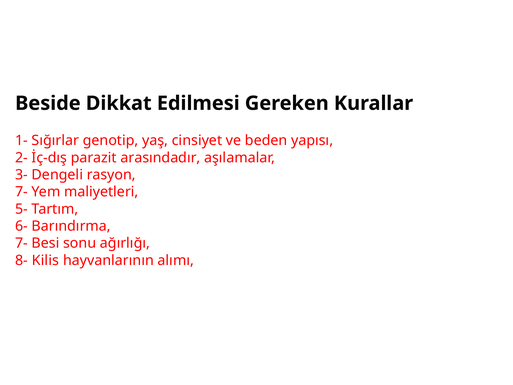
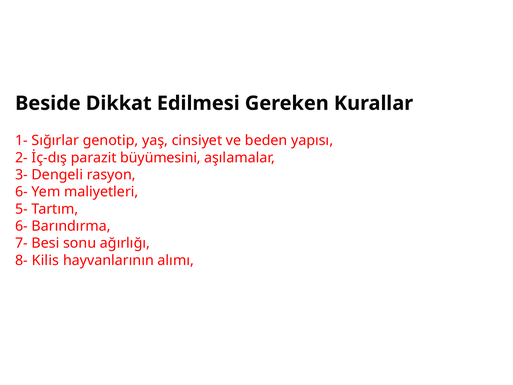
arasındadır: arasındadır -> büyümesini
7- at (21, 192): 7- -> 6-
